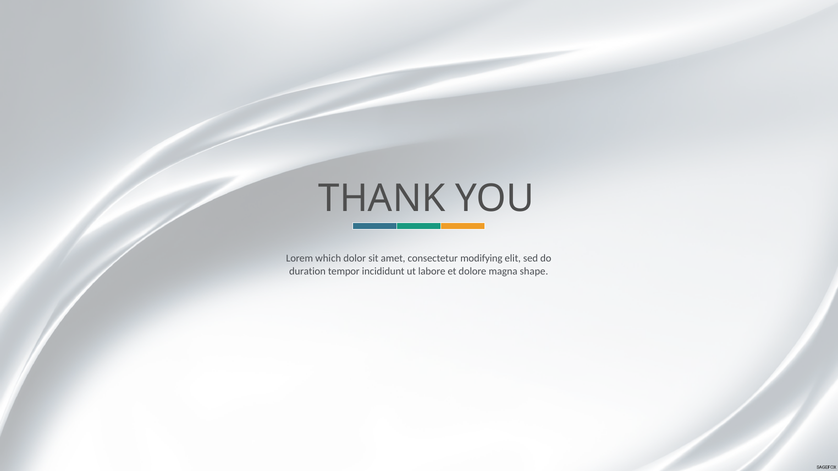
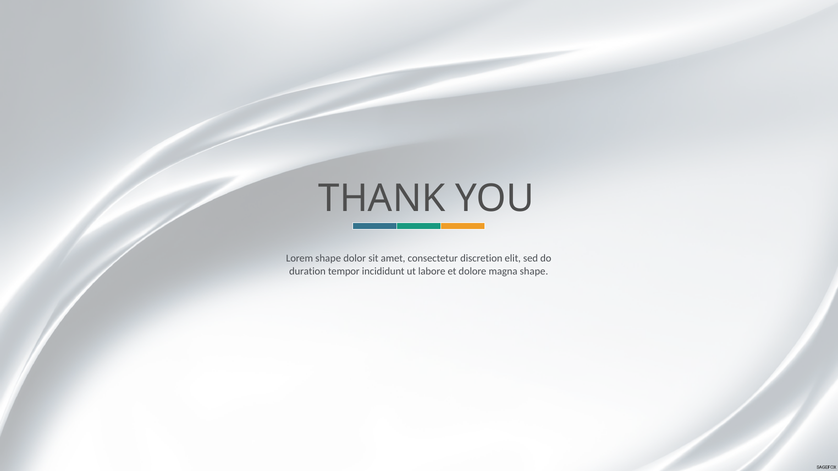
Lorem which: which -> shape
modifying: modifying -> discretion
